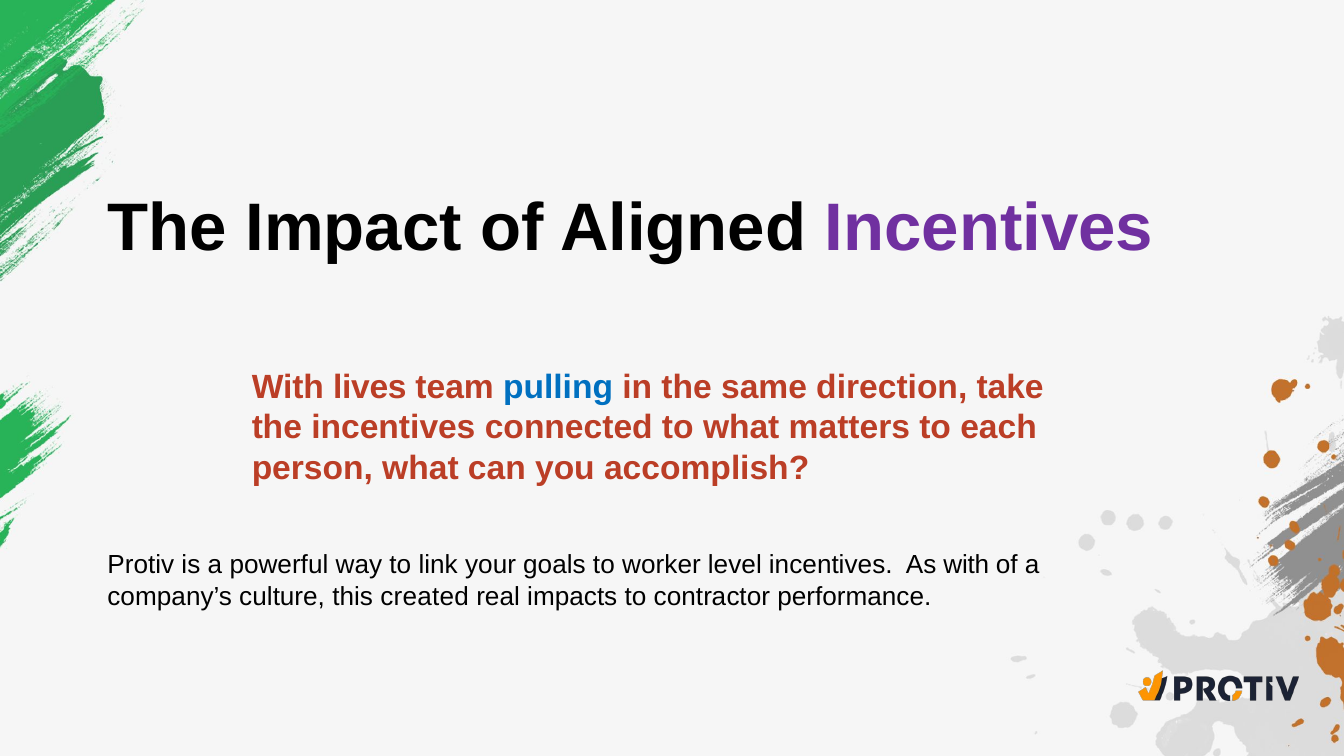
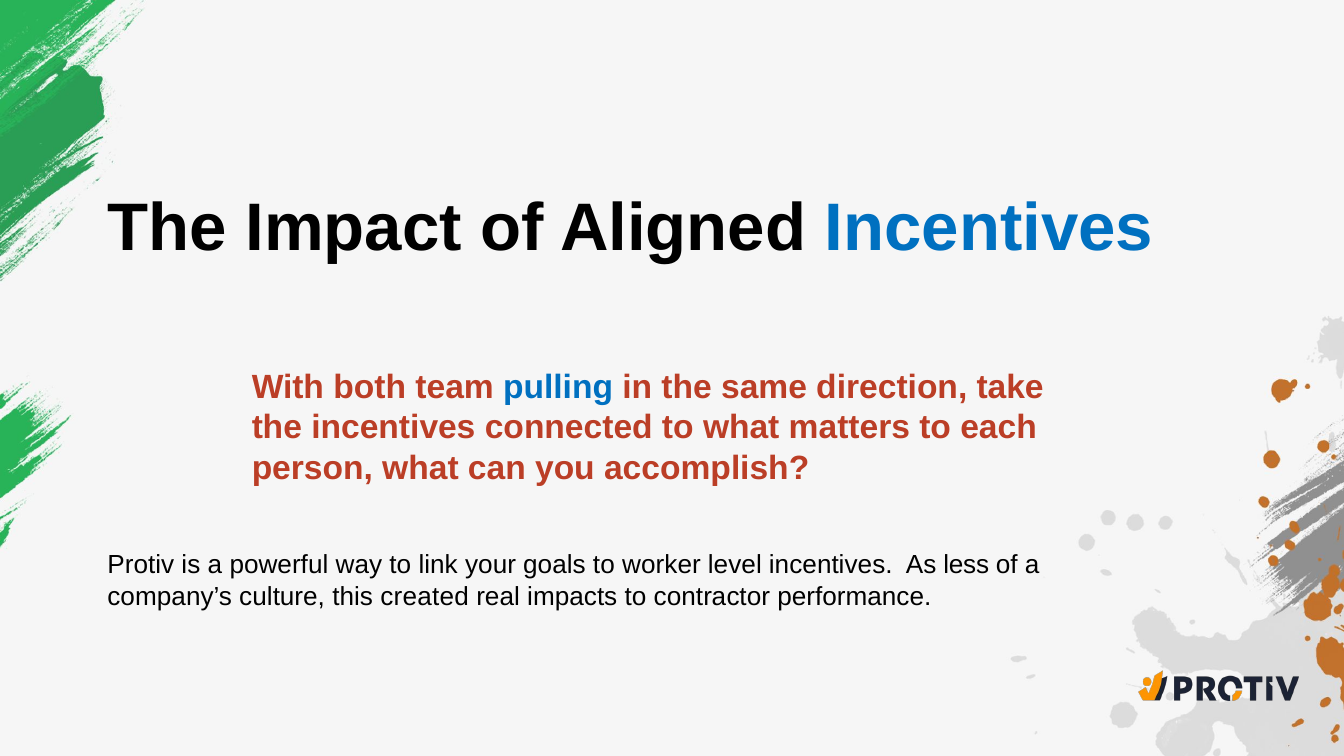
Incentives at (989, 228) colour: purple -> blue
lives: lives -> both
As with: with -> less
